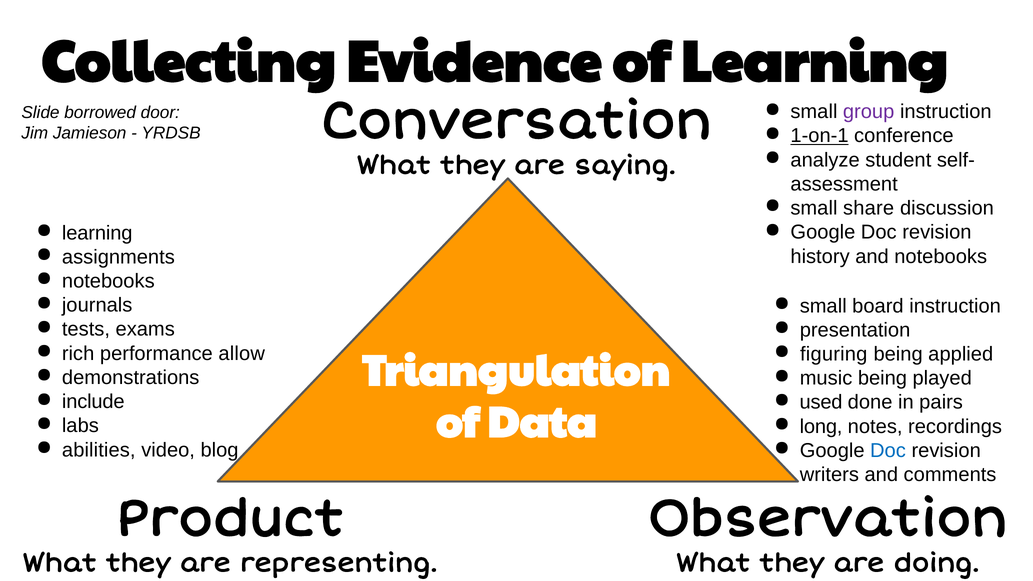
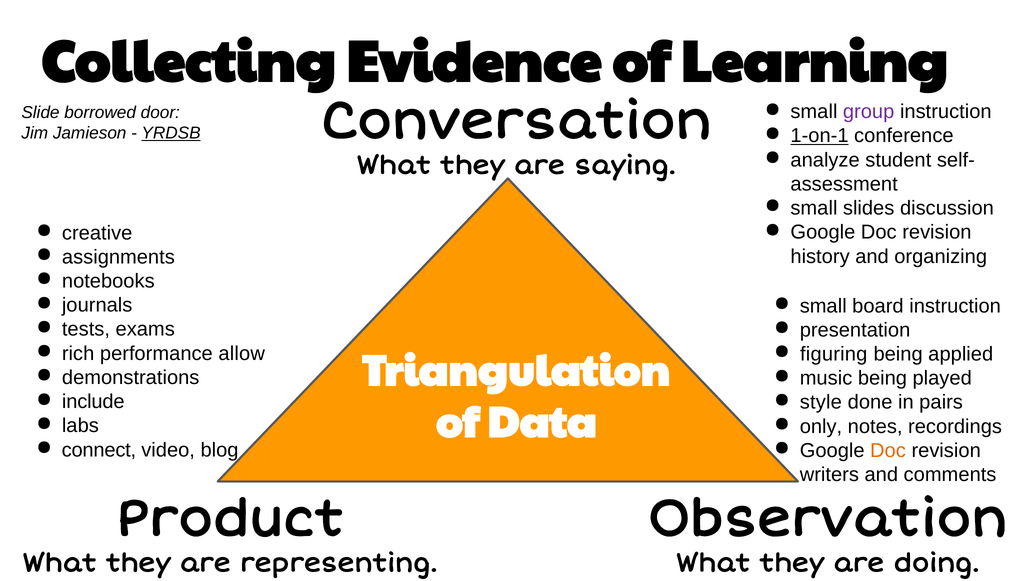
YRDSB underline: none -> present
share: share -> slides
learning at (97, 233): learning -> creative
and notebooks: notebooks -> organizing
used: used -> style
long: long -> only
abilities: abilities -> connect
Doc at (888, 451) colour: blue -> orange
